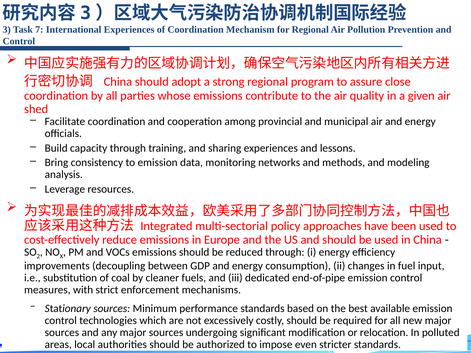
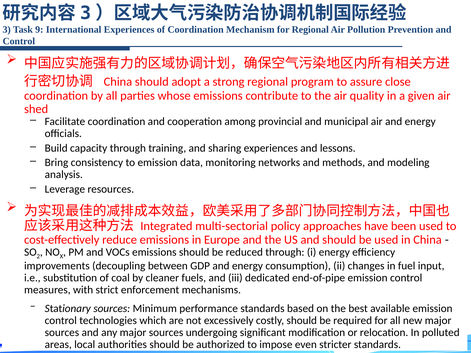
7: 7 -> 9
